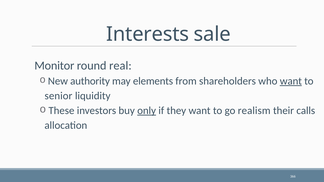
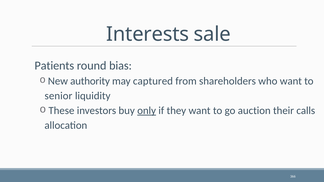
Monitor: Monitor -> Patients
real: real -> bias
elements: elements -> captured
want at (291, 81) underline: present -> none
realism: realism -> auction
